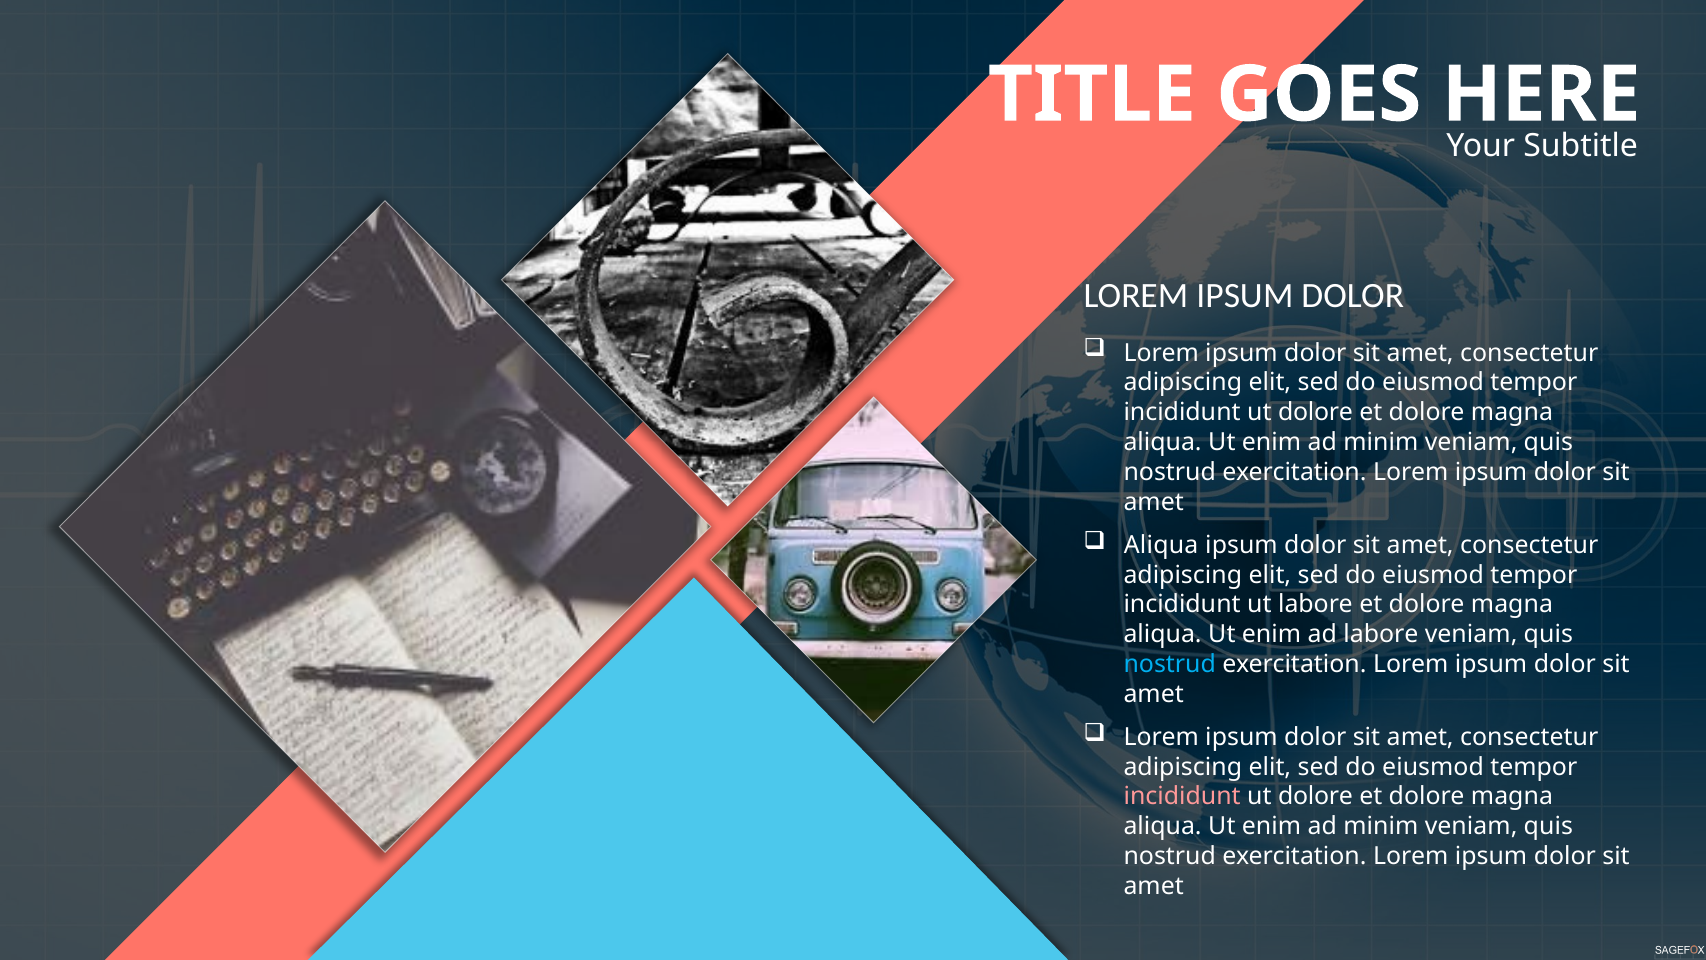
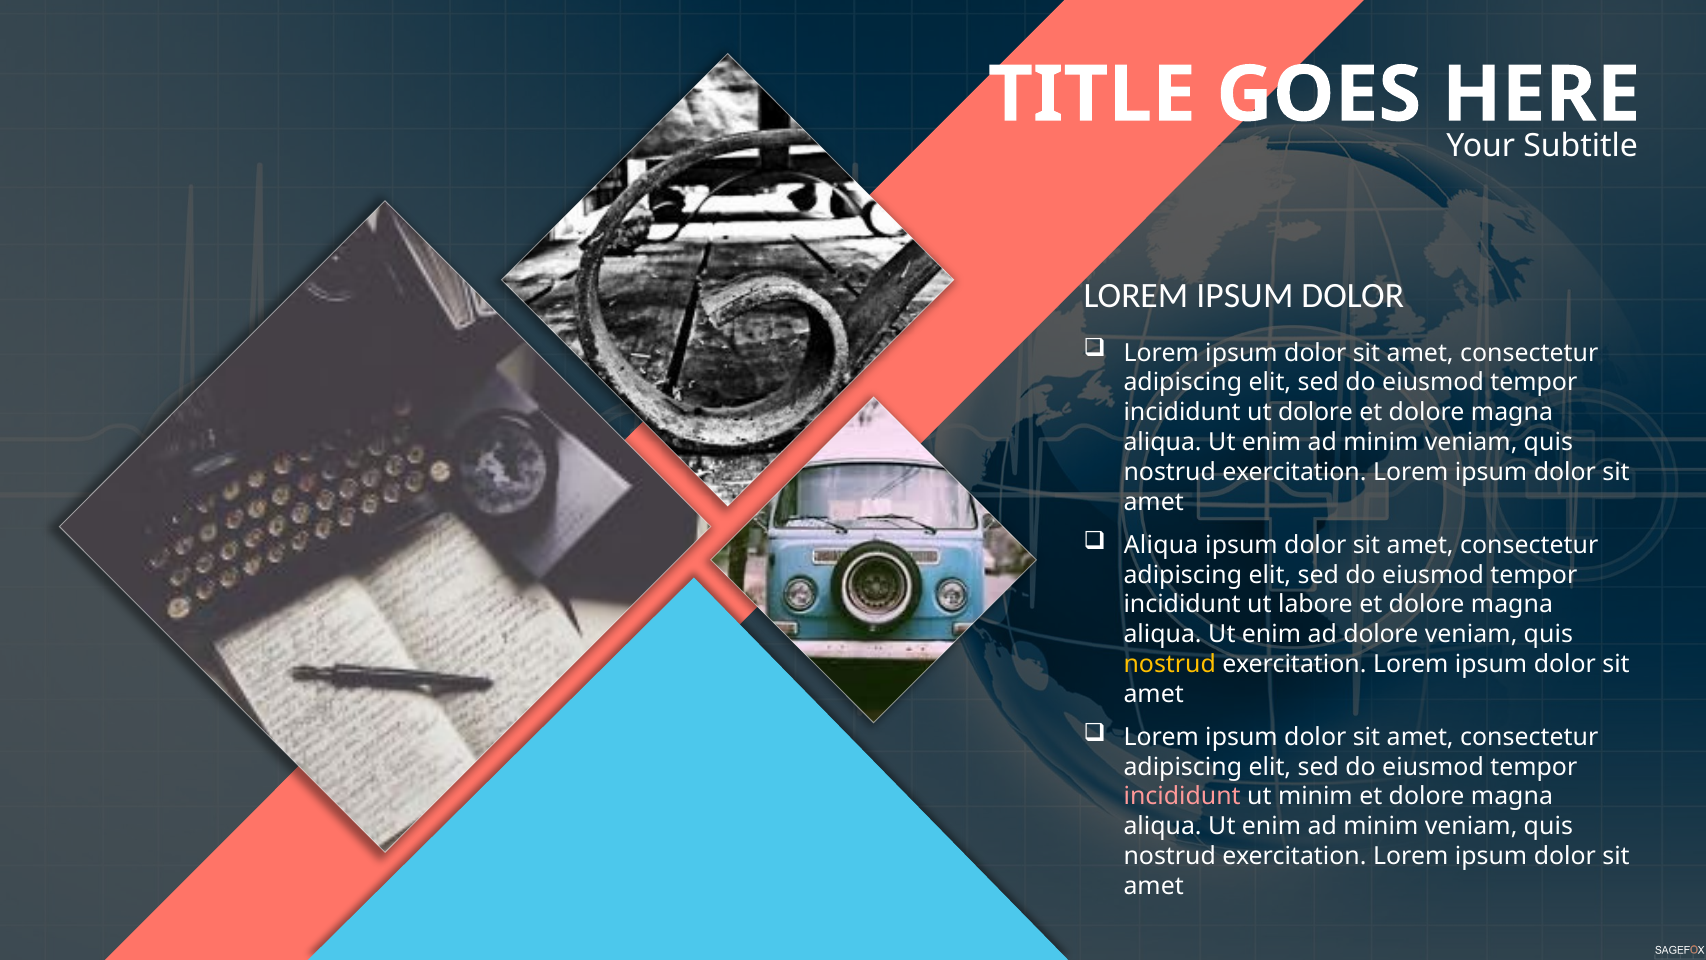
ad labore: labore -> dolore
nostrud at (1170, 664) colour: light blue -> yellow
dolore at (1316, 796): dolore -> minim
